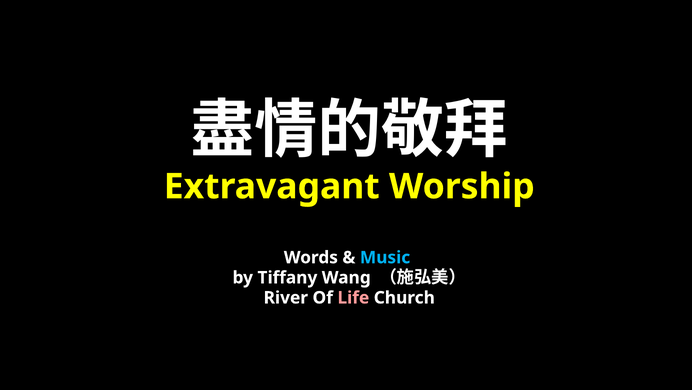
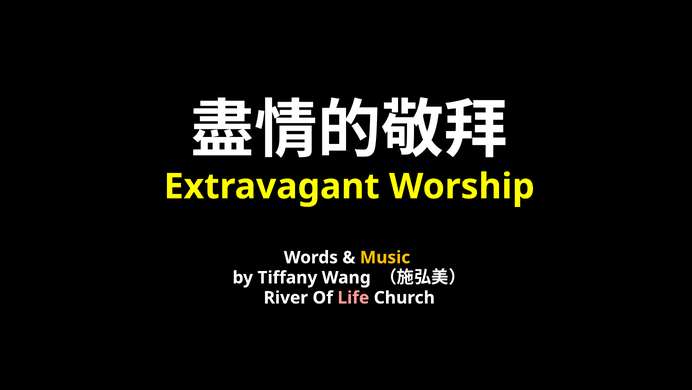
Music colour: light blue -> yellow
